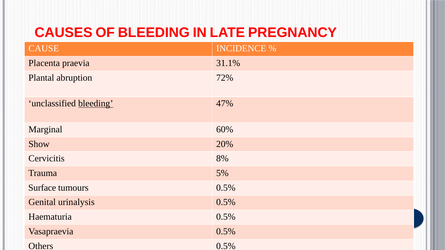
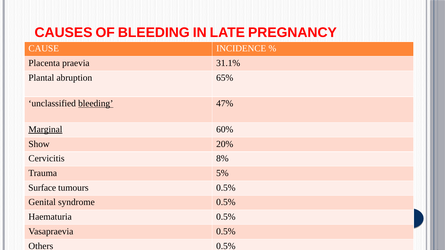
72%: 72% -> 65%
Marginal underline: none -> present
urinalysis: urinalysis -> syndrome
